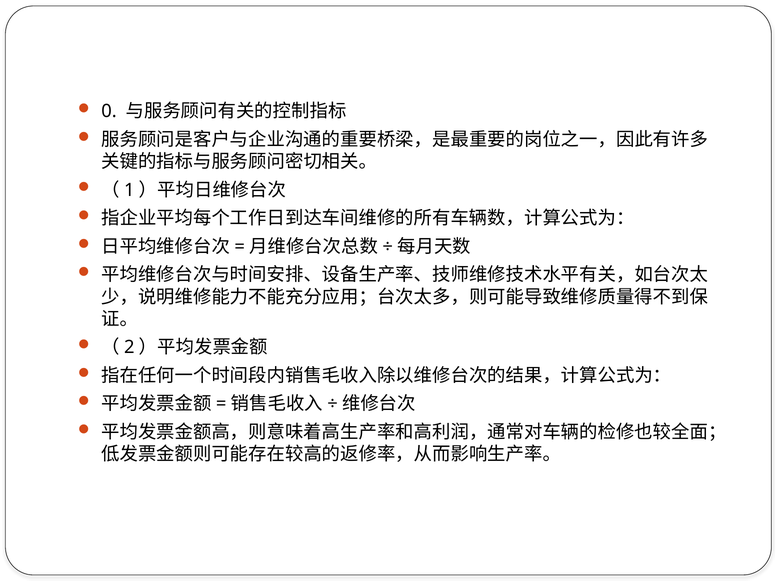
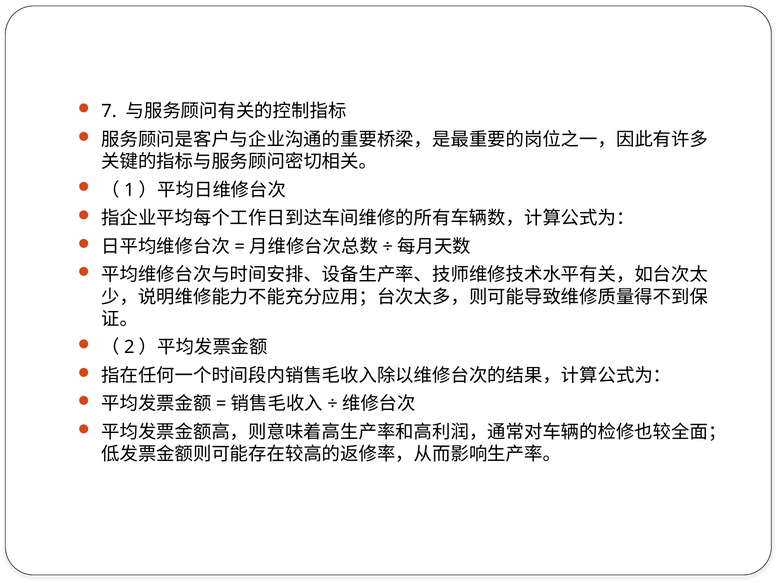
0: 0 -> 7
